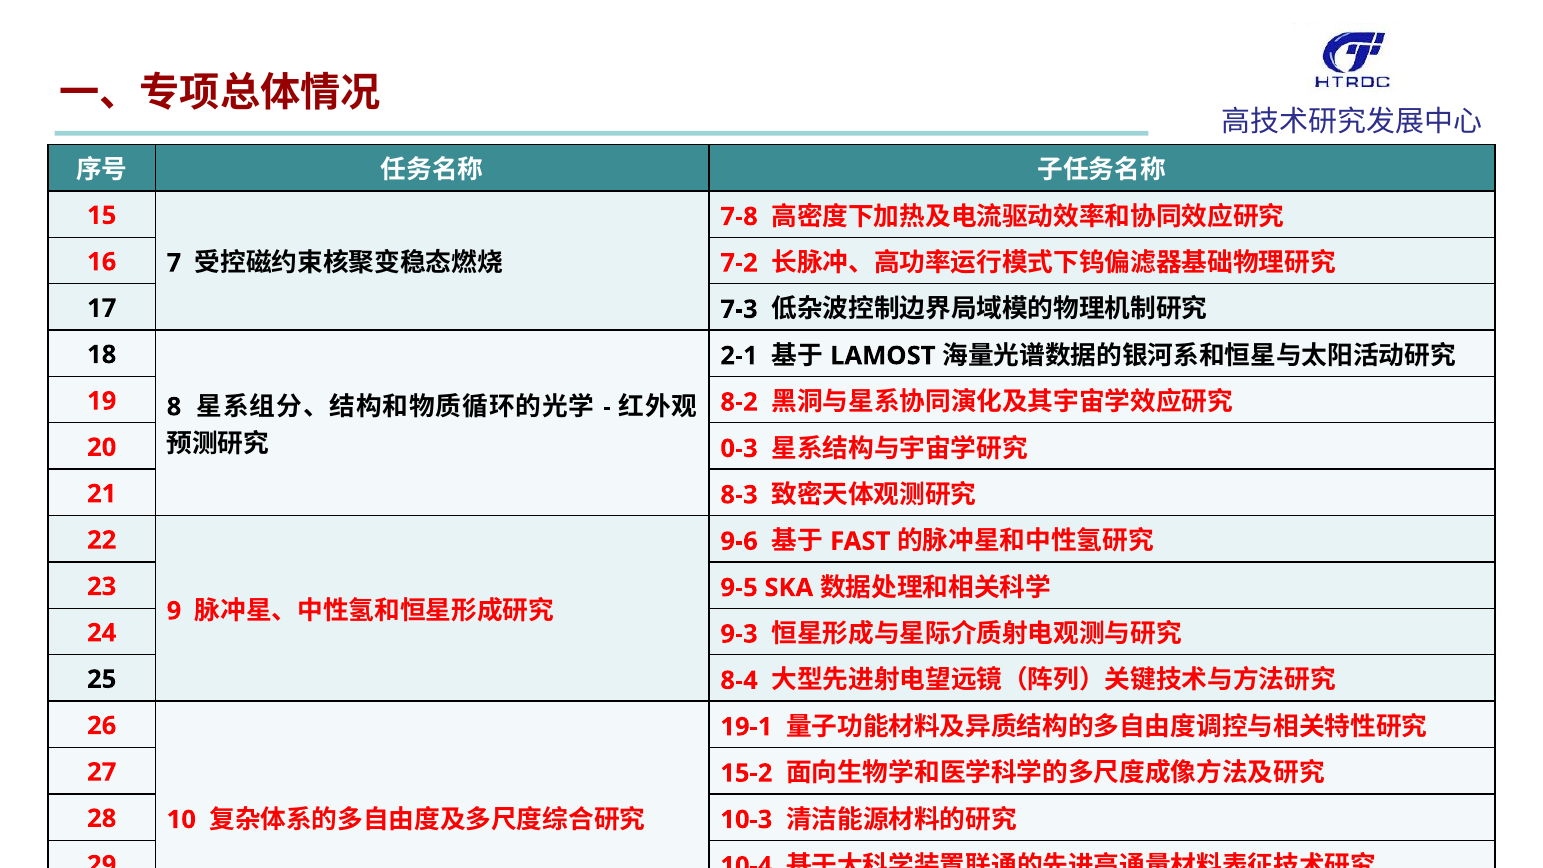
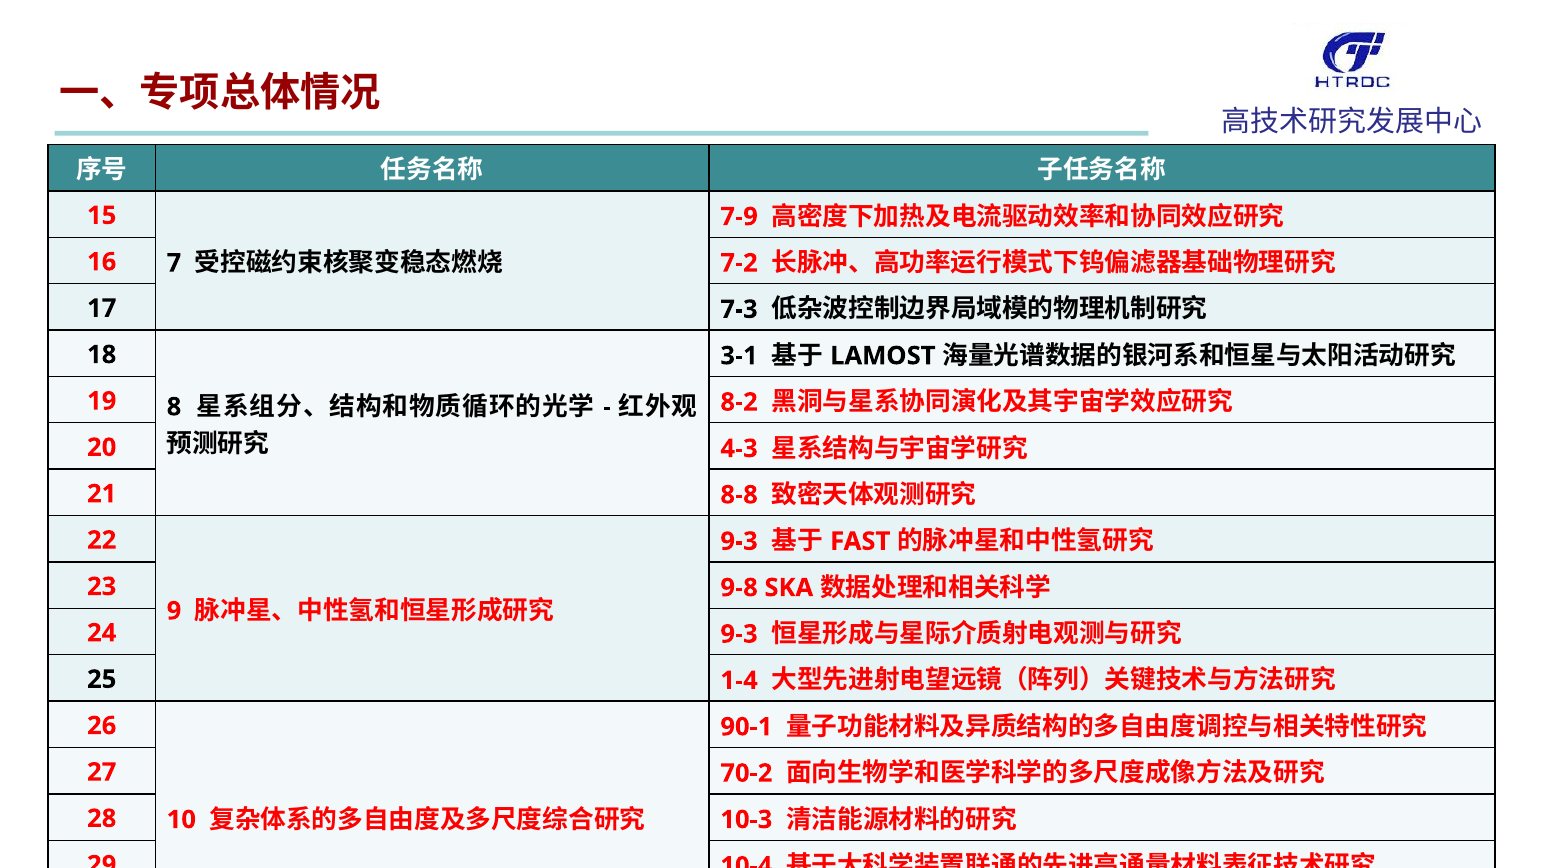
7-8: 7-8 -> 7-9
2-1: 2-1 -> 3-1
0-3: 0-3 -> 4-3
8-3: 8-3 -> 8-8
9-6 at (739, 541): 9-6 -> 9-3
9-5: 9-5 -> 9-8
8-4: 8-4 -> 1-4
19-1: 19-1 -> 90-1
15-2: 15-2 -> 70-2
